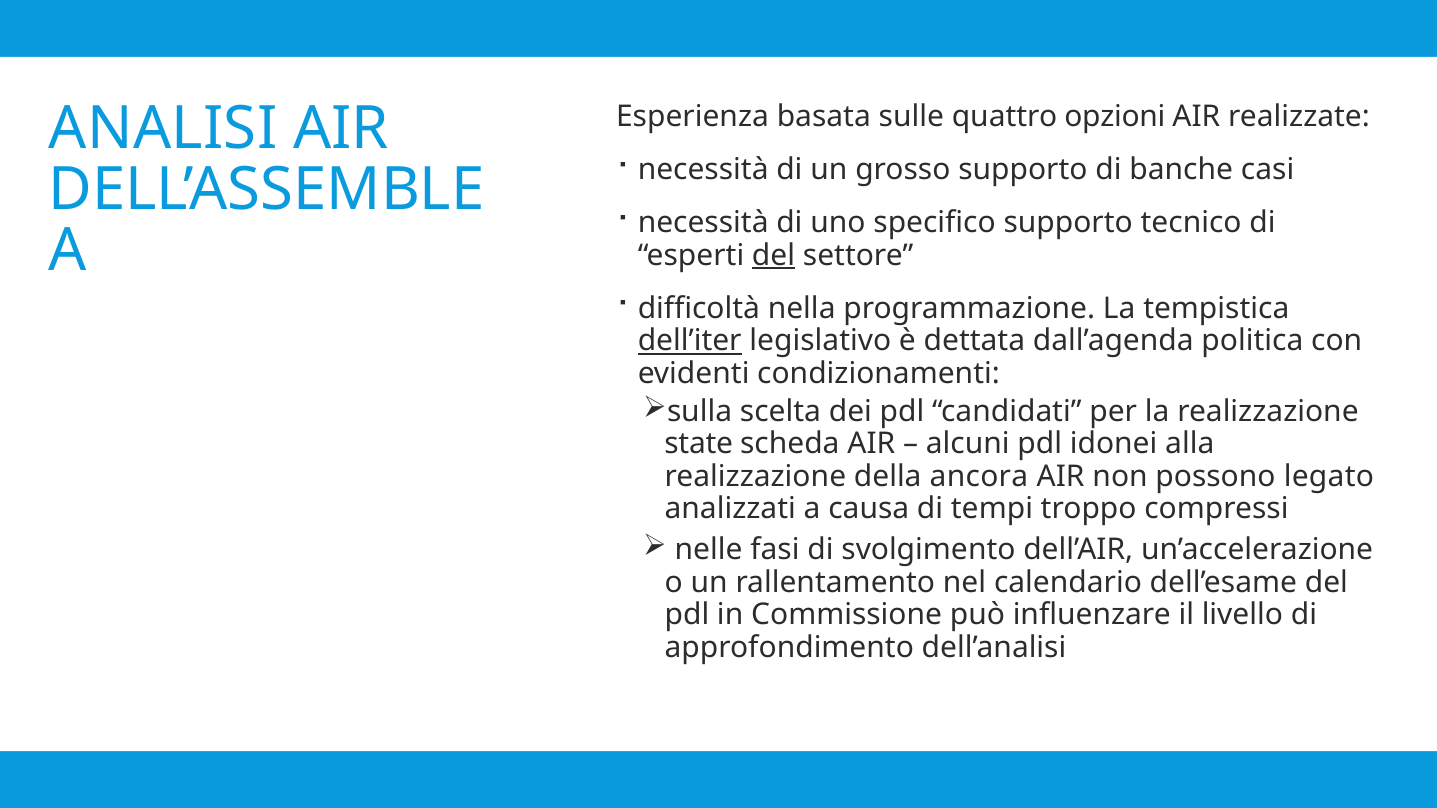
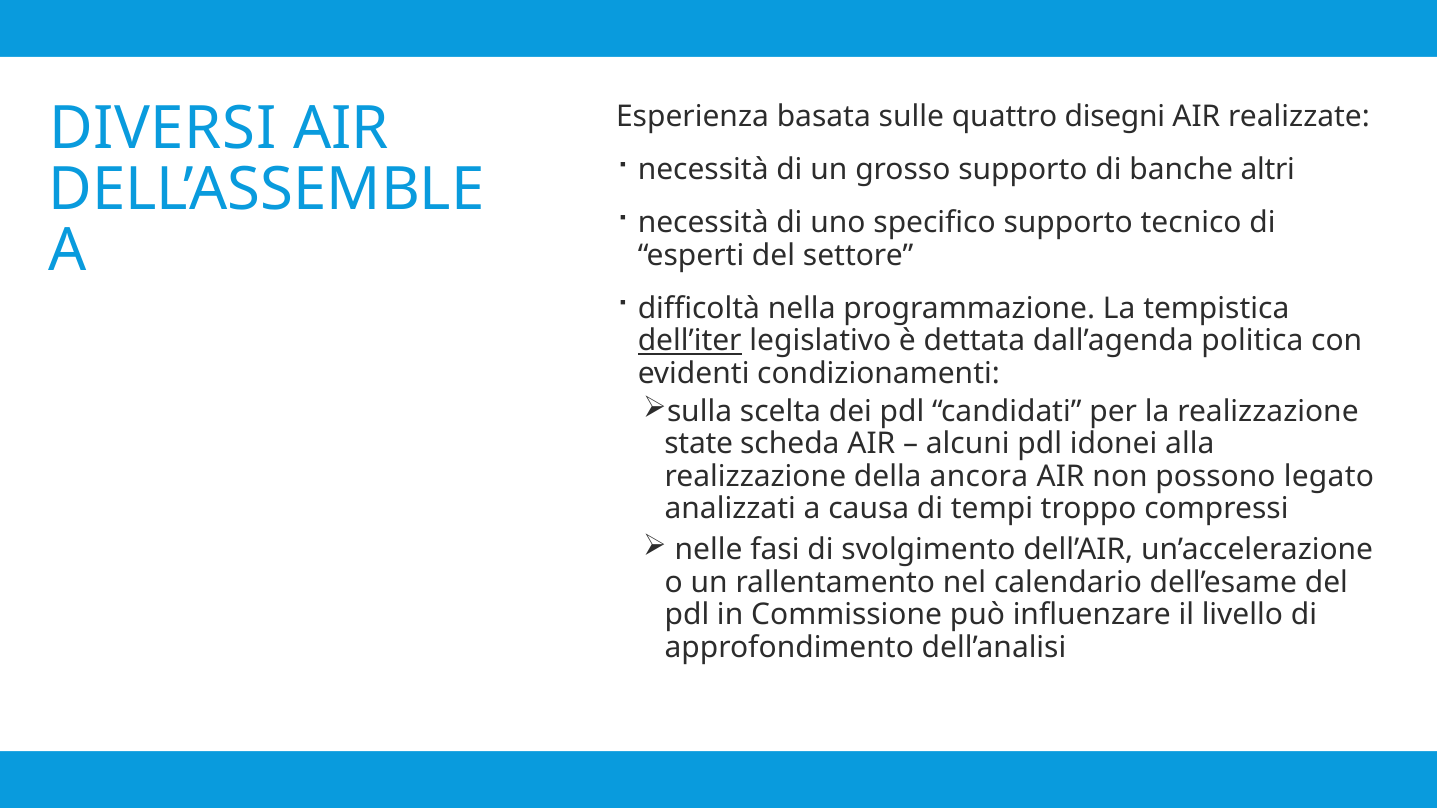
opzioni: opzioni -> disegni
ANALISI: ANALISI -> DIVERSI
casi: casi -> altri
del at (774, 255) underline: present -> none
